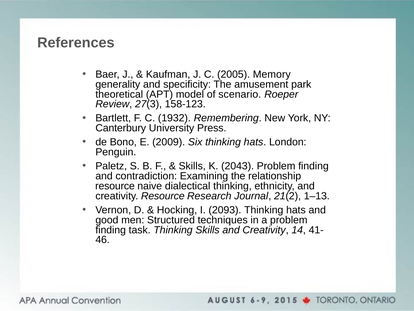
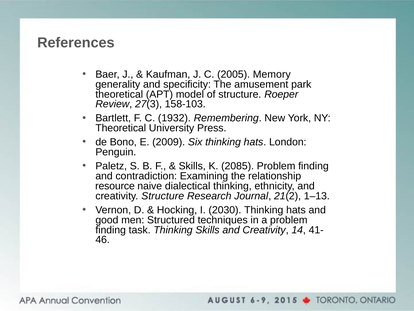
of scenario: scenario -> structure
158-123: 158-123 -> 158-103
Canterbury at (121, 128): Canterbury -> Theoretical
2043: 2043 -> 2085
creativity Resource: Resource -> Structure
2093: 2093 -> 2030
